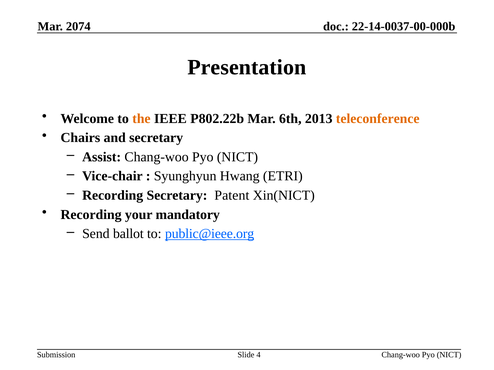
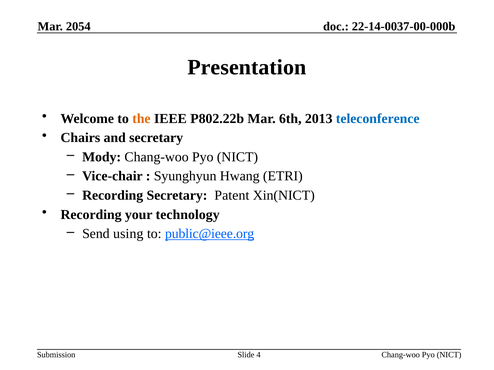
2074: 2074 -> 2054
teleconference colour: orange -> blue
Assist: Assist -> Mody
mandatory: mandatory -> technology
ballot: ballot -> using
